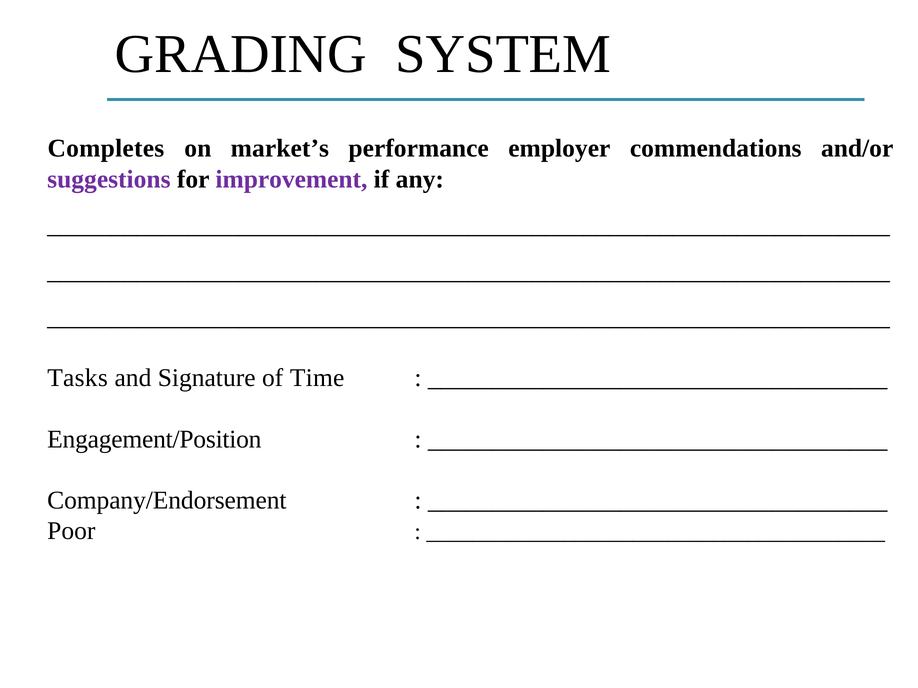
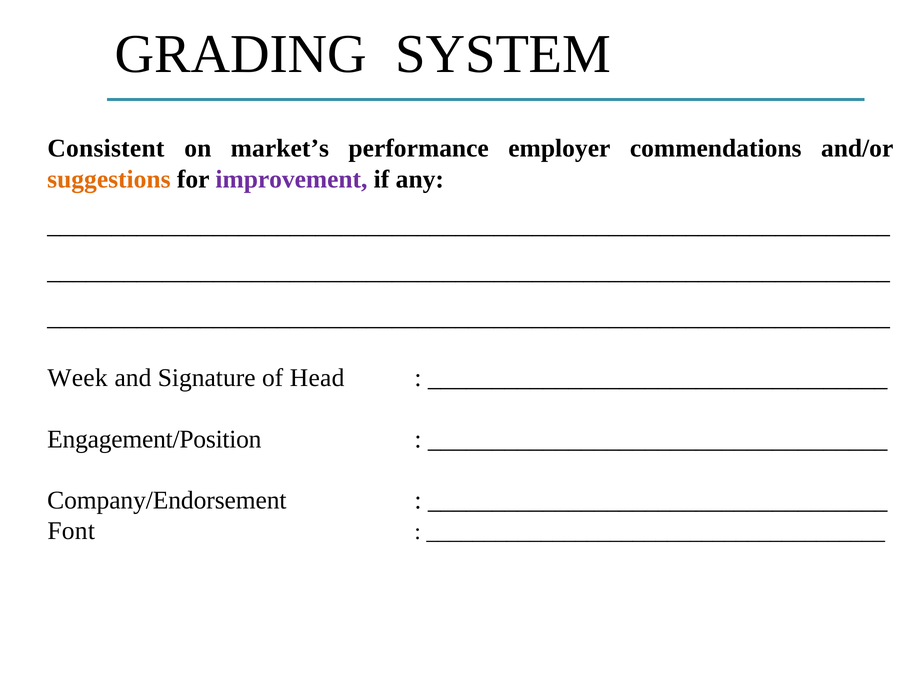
Completes: Completes -> Consistent
suggestions colour: purple -> orange
Tasks: Tasks -> Week
Time: Time -> Head
Poor: Poor -> Font
